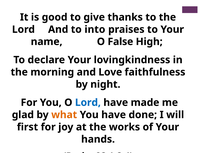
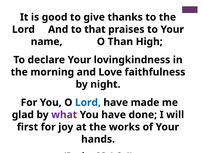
into: into -> that
False: False -> Than
what colour: orange -> purple
